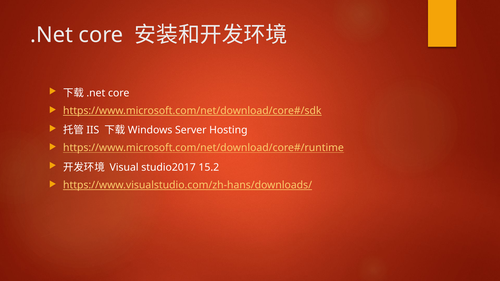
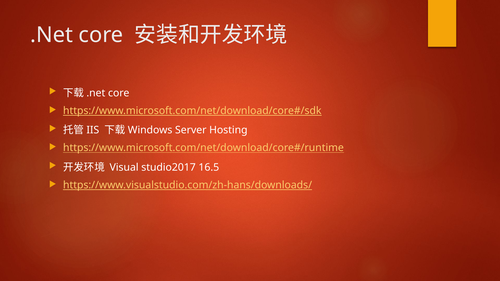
15.2: 15.2 -> 16.5
